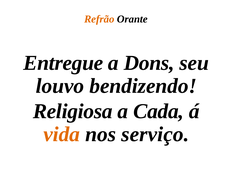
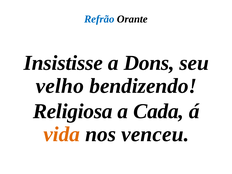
Refrão colour: orange -> blue
Entregue: Entregue -> Insistisse
louvo: louvo -> velho
serviço: serviço -> venceu
